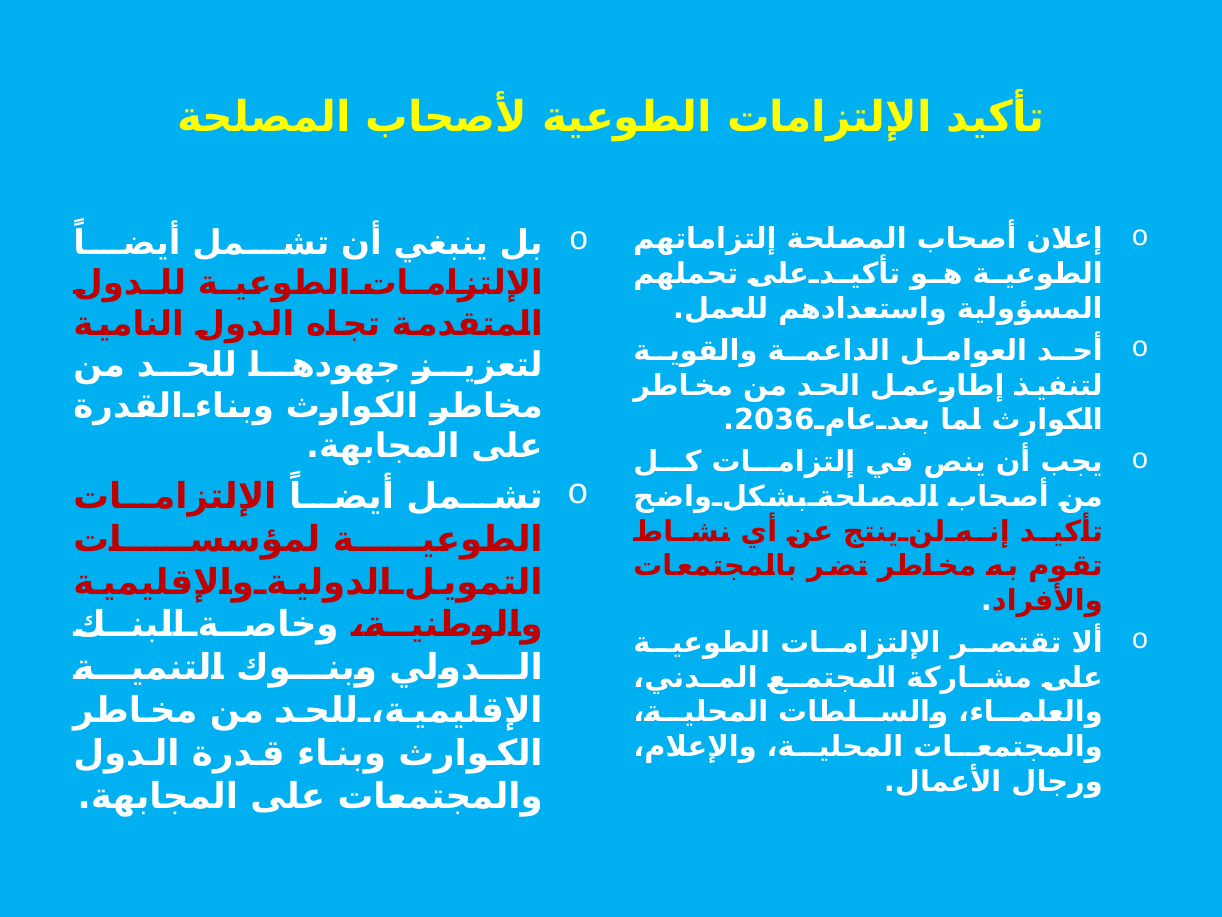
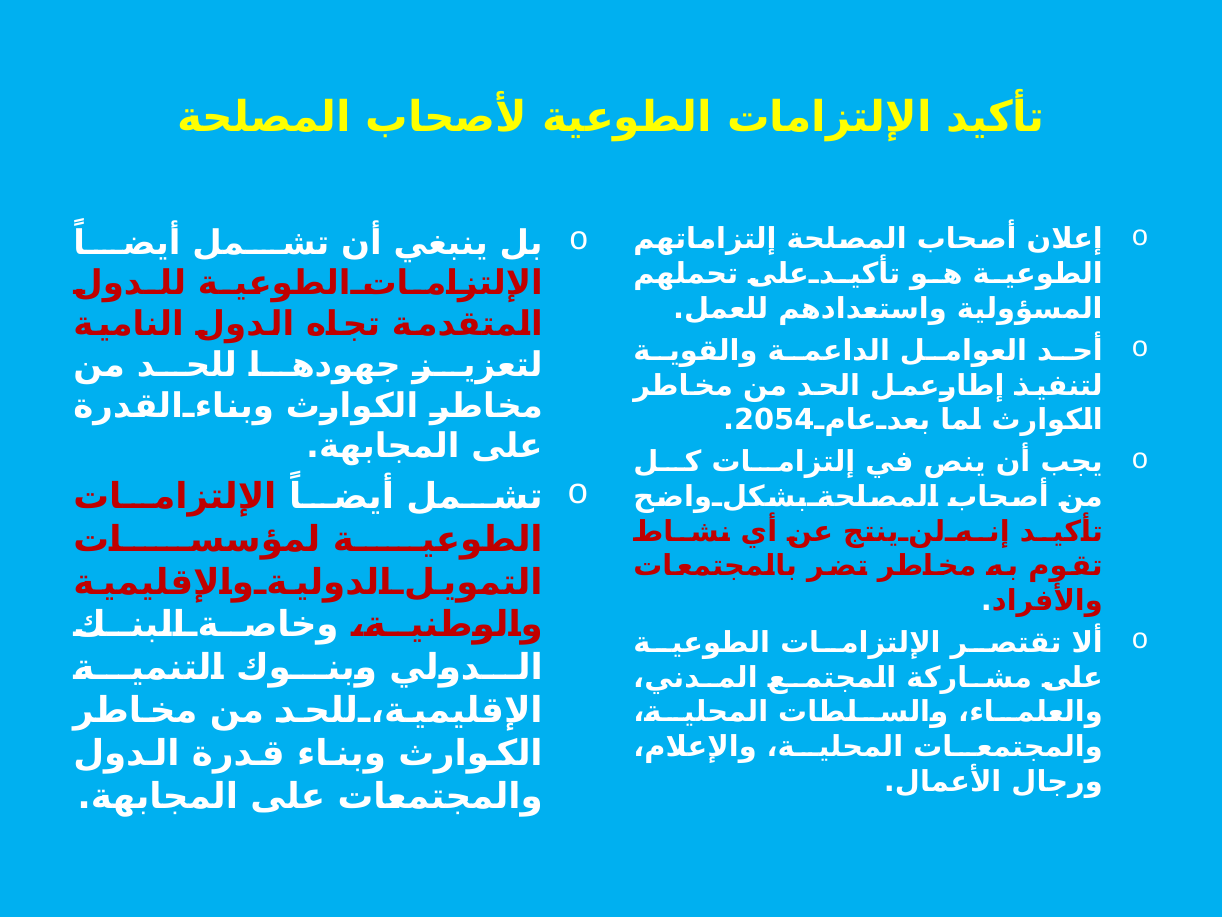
2036: 2036 -> 2054
